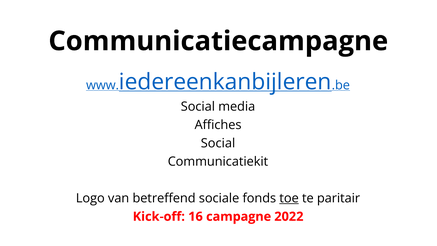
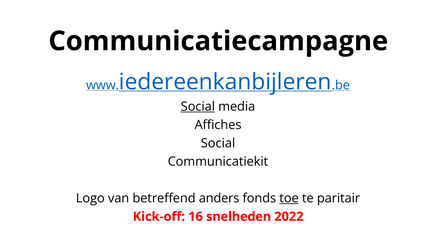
Social at (198, 106) underline: none -> present
sociale: sociale -> anders
campagne: campagne -> snelheden
